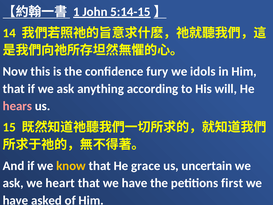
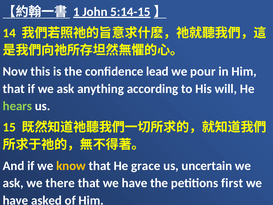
fury: fury -> lead
idols: idols -> pour
hears colour: pink -> light green
heart: heart -> there
